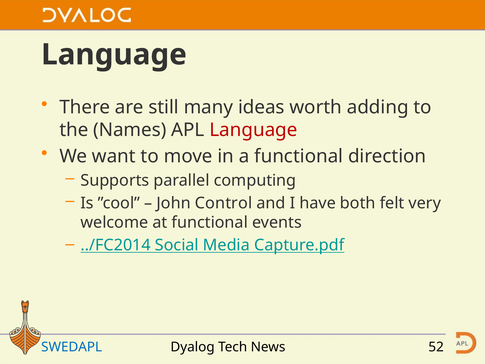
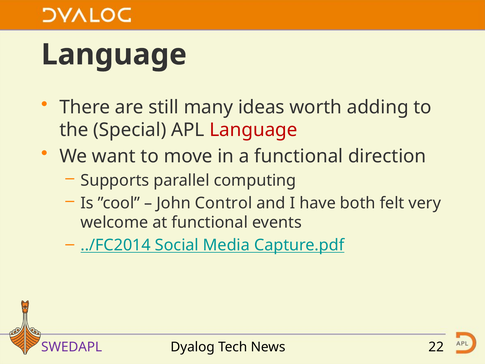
Names: Names -> Special
SWEDAPL colour: blue -> purple
52: 52 -> 22
